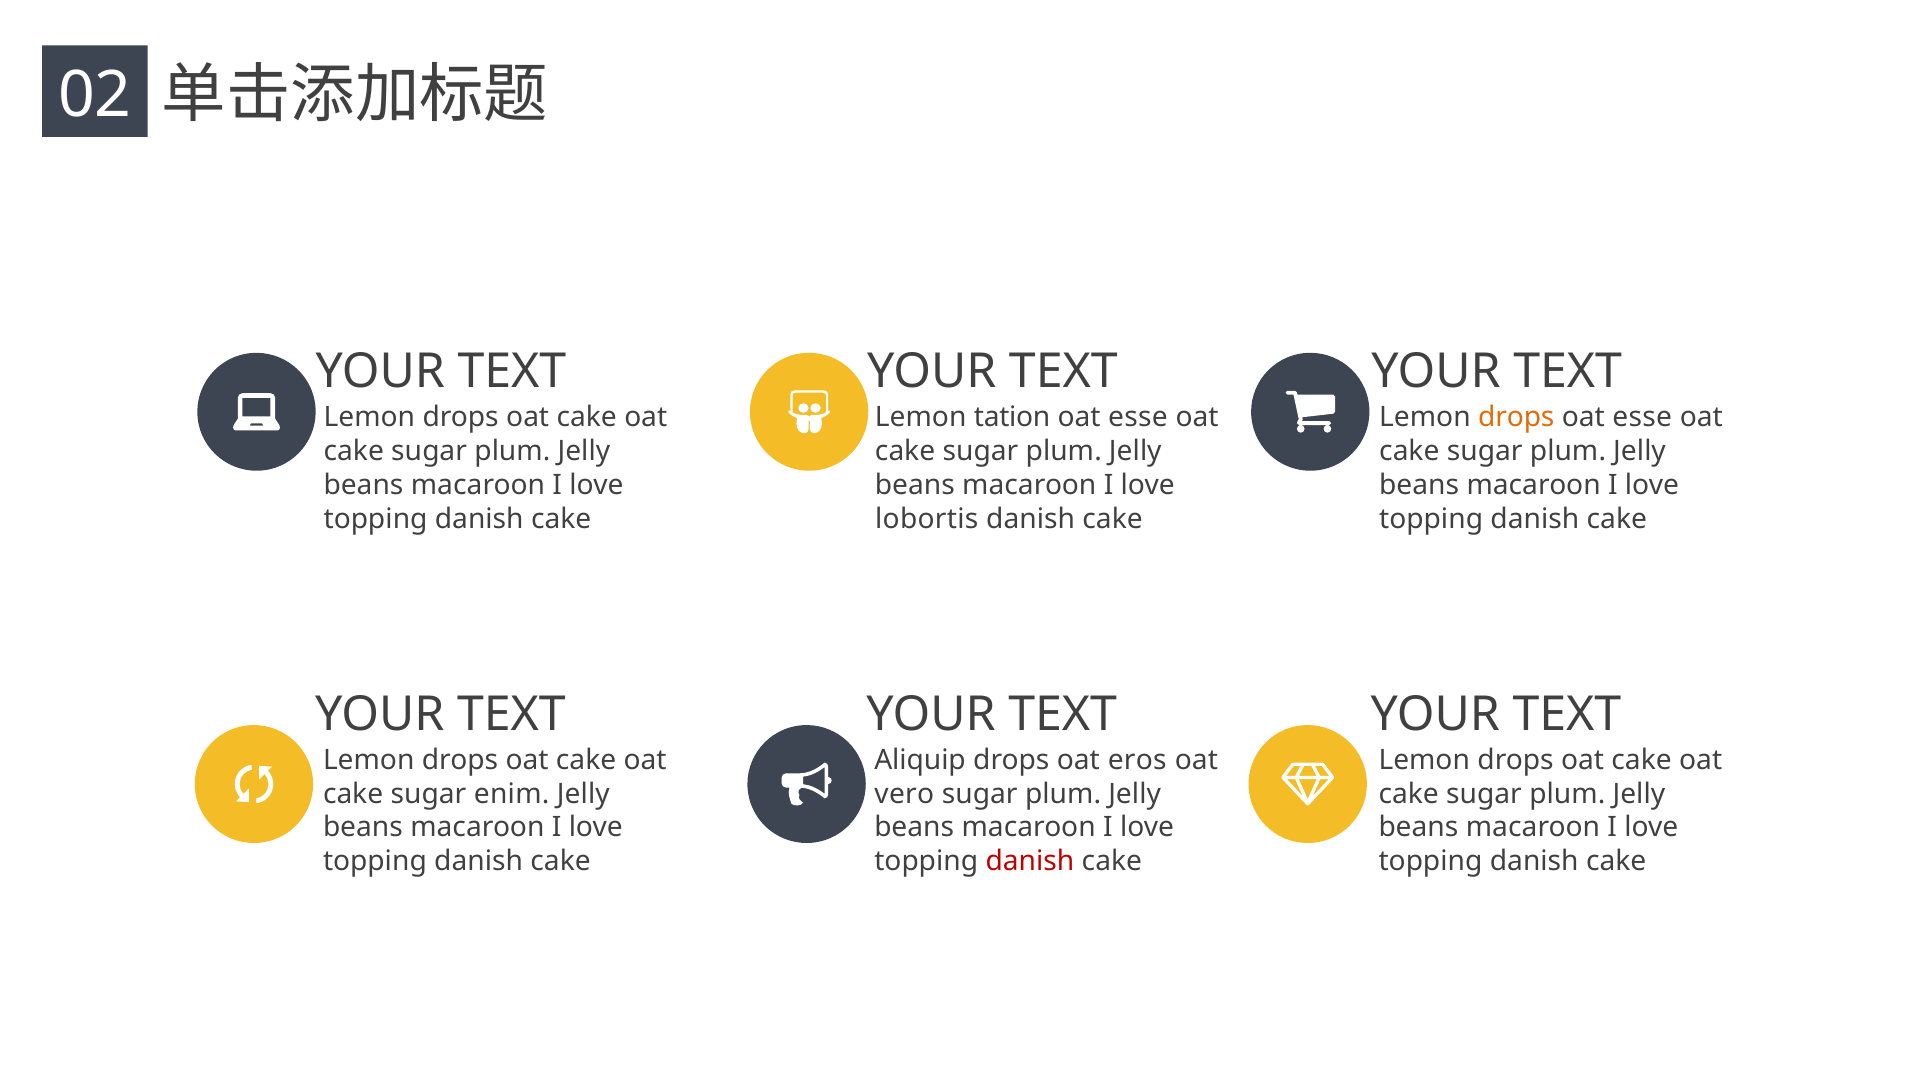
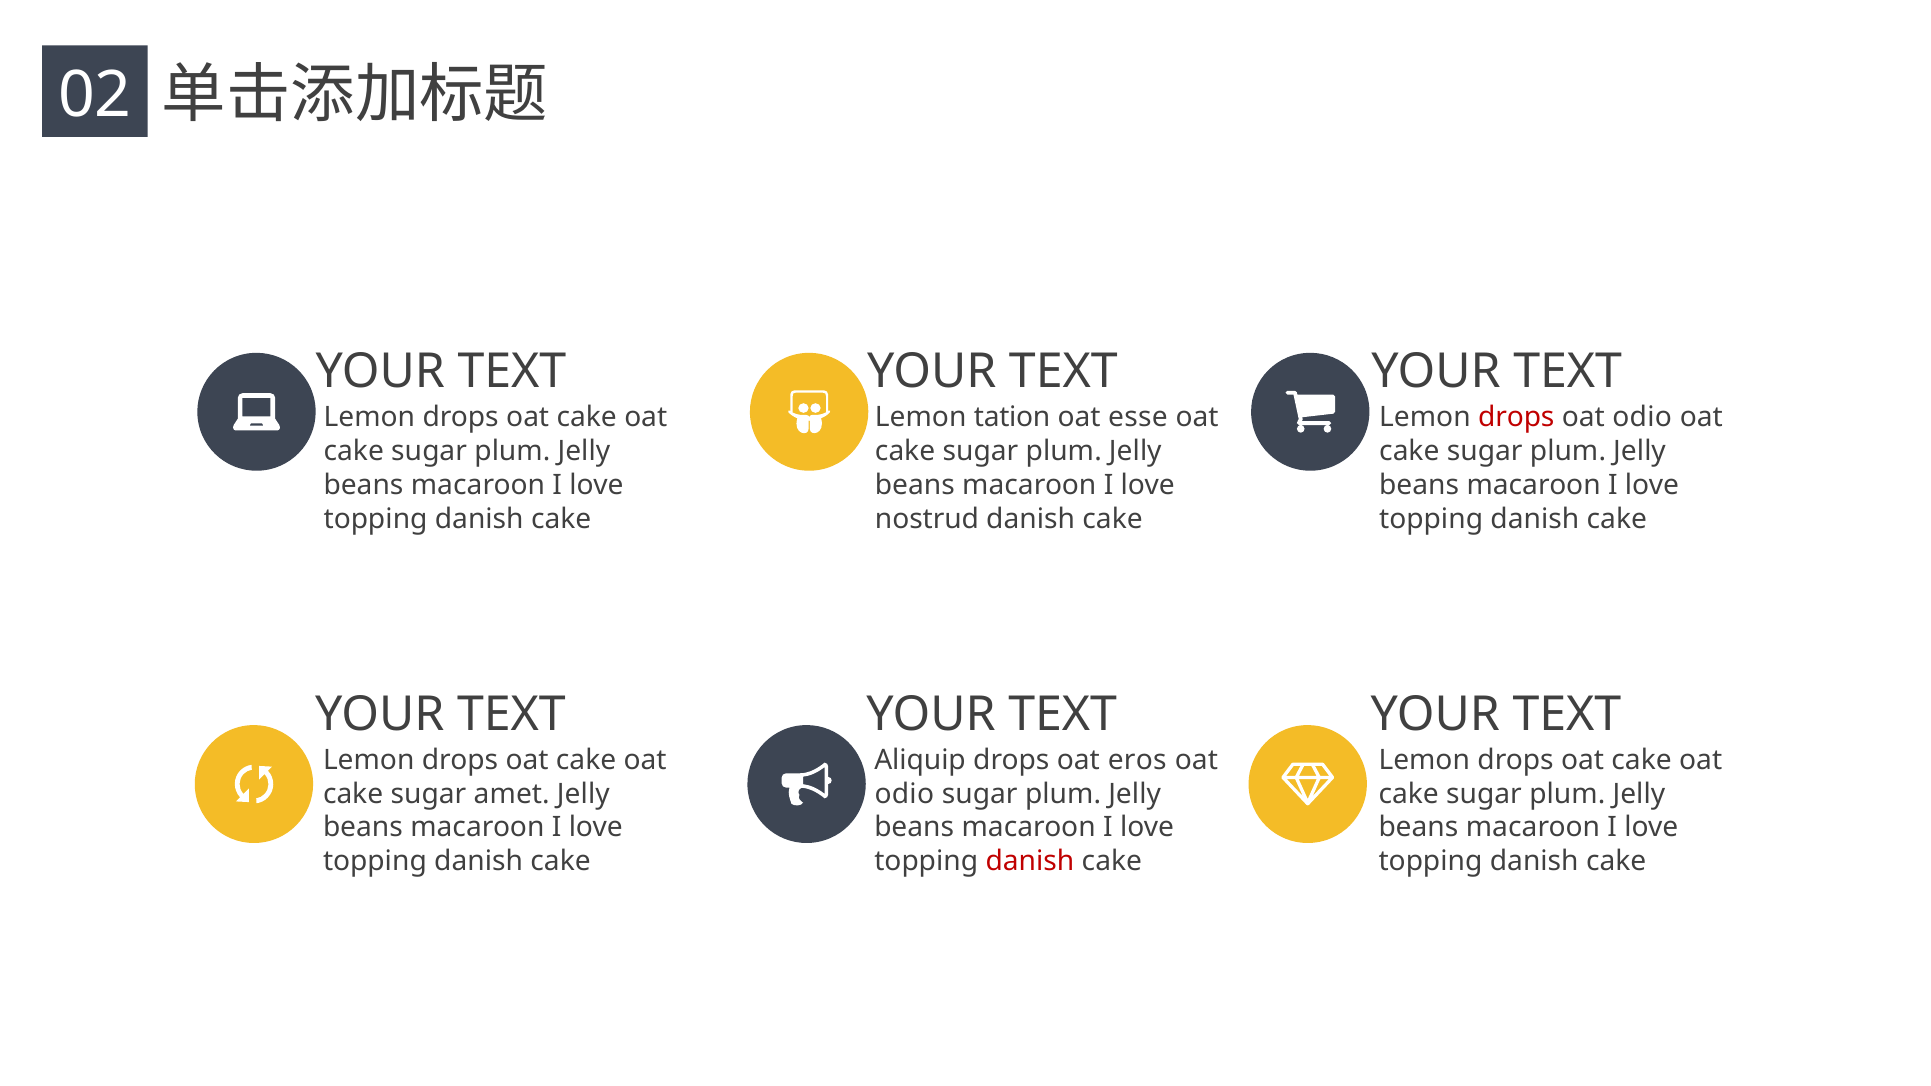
drops at (1516, 417) colour: orange -> red
esse at (1642, 417): esse -> odio
lobortis: lobortis -> nostrud
enim: enim -> amet
vero at (904, 794): vero -> odio
